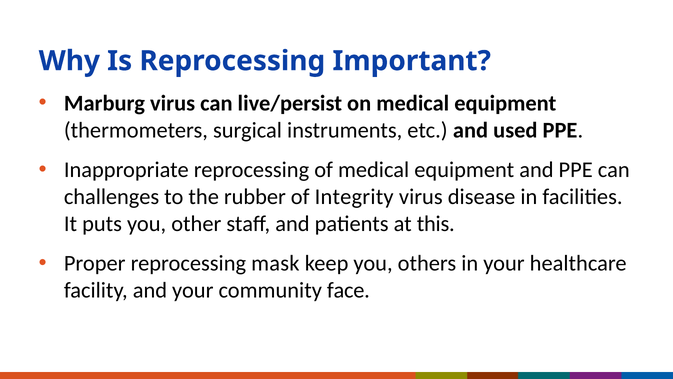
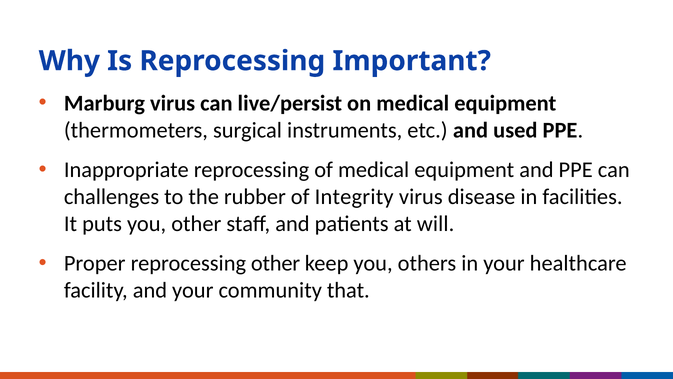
this: this -> will
reprocessing mask: mask -> other
face: face -> that
